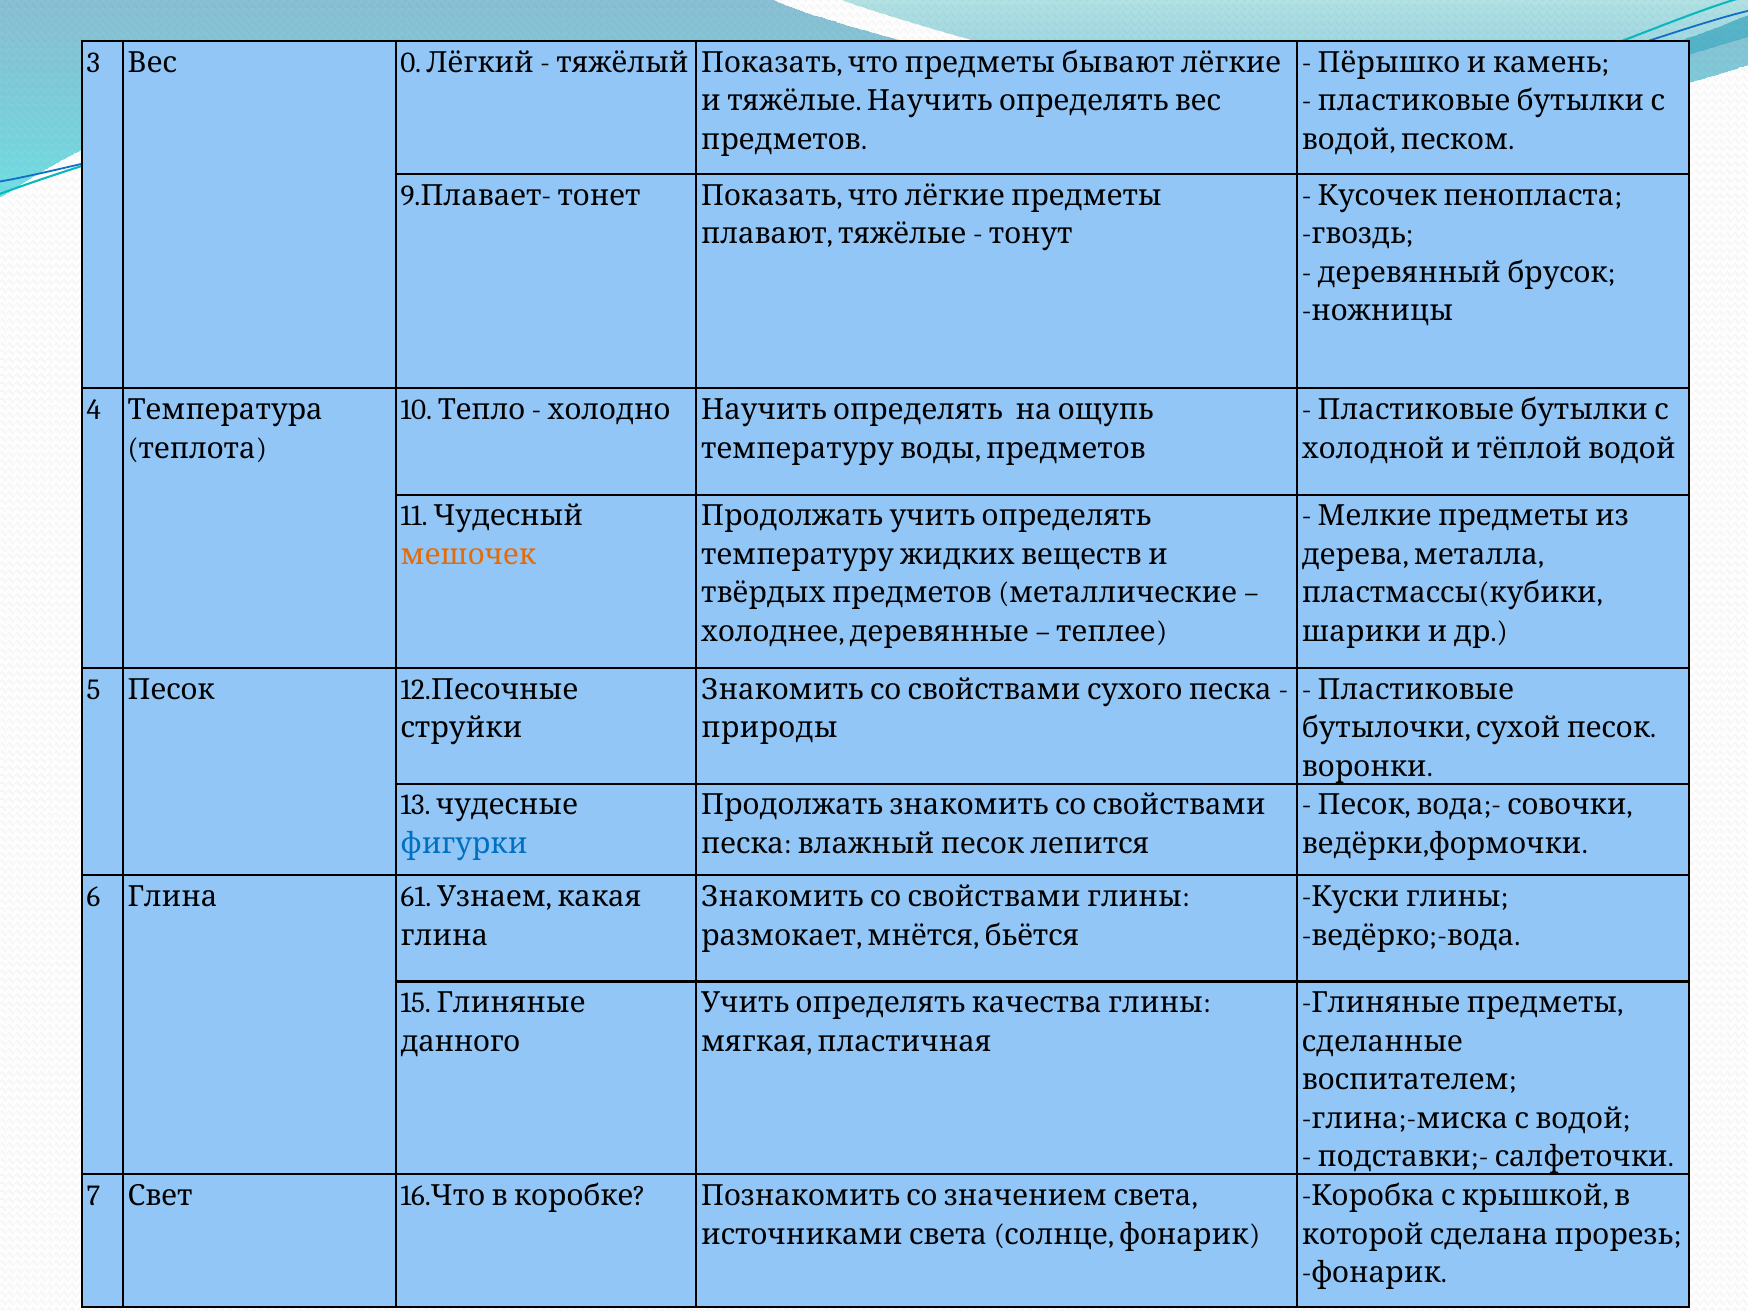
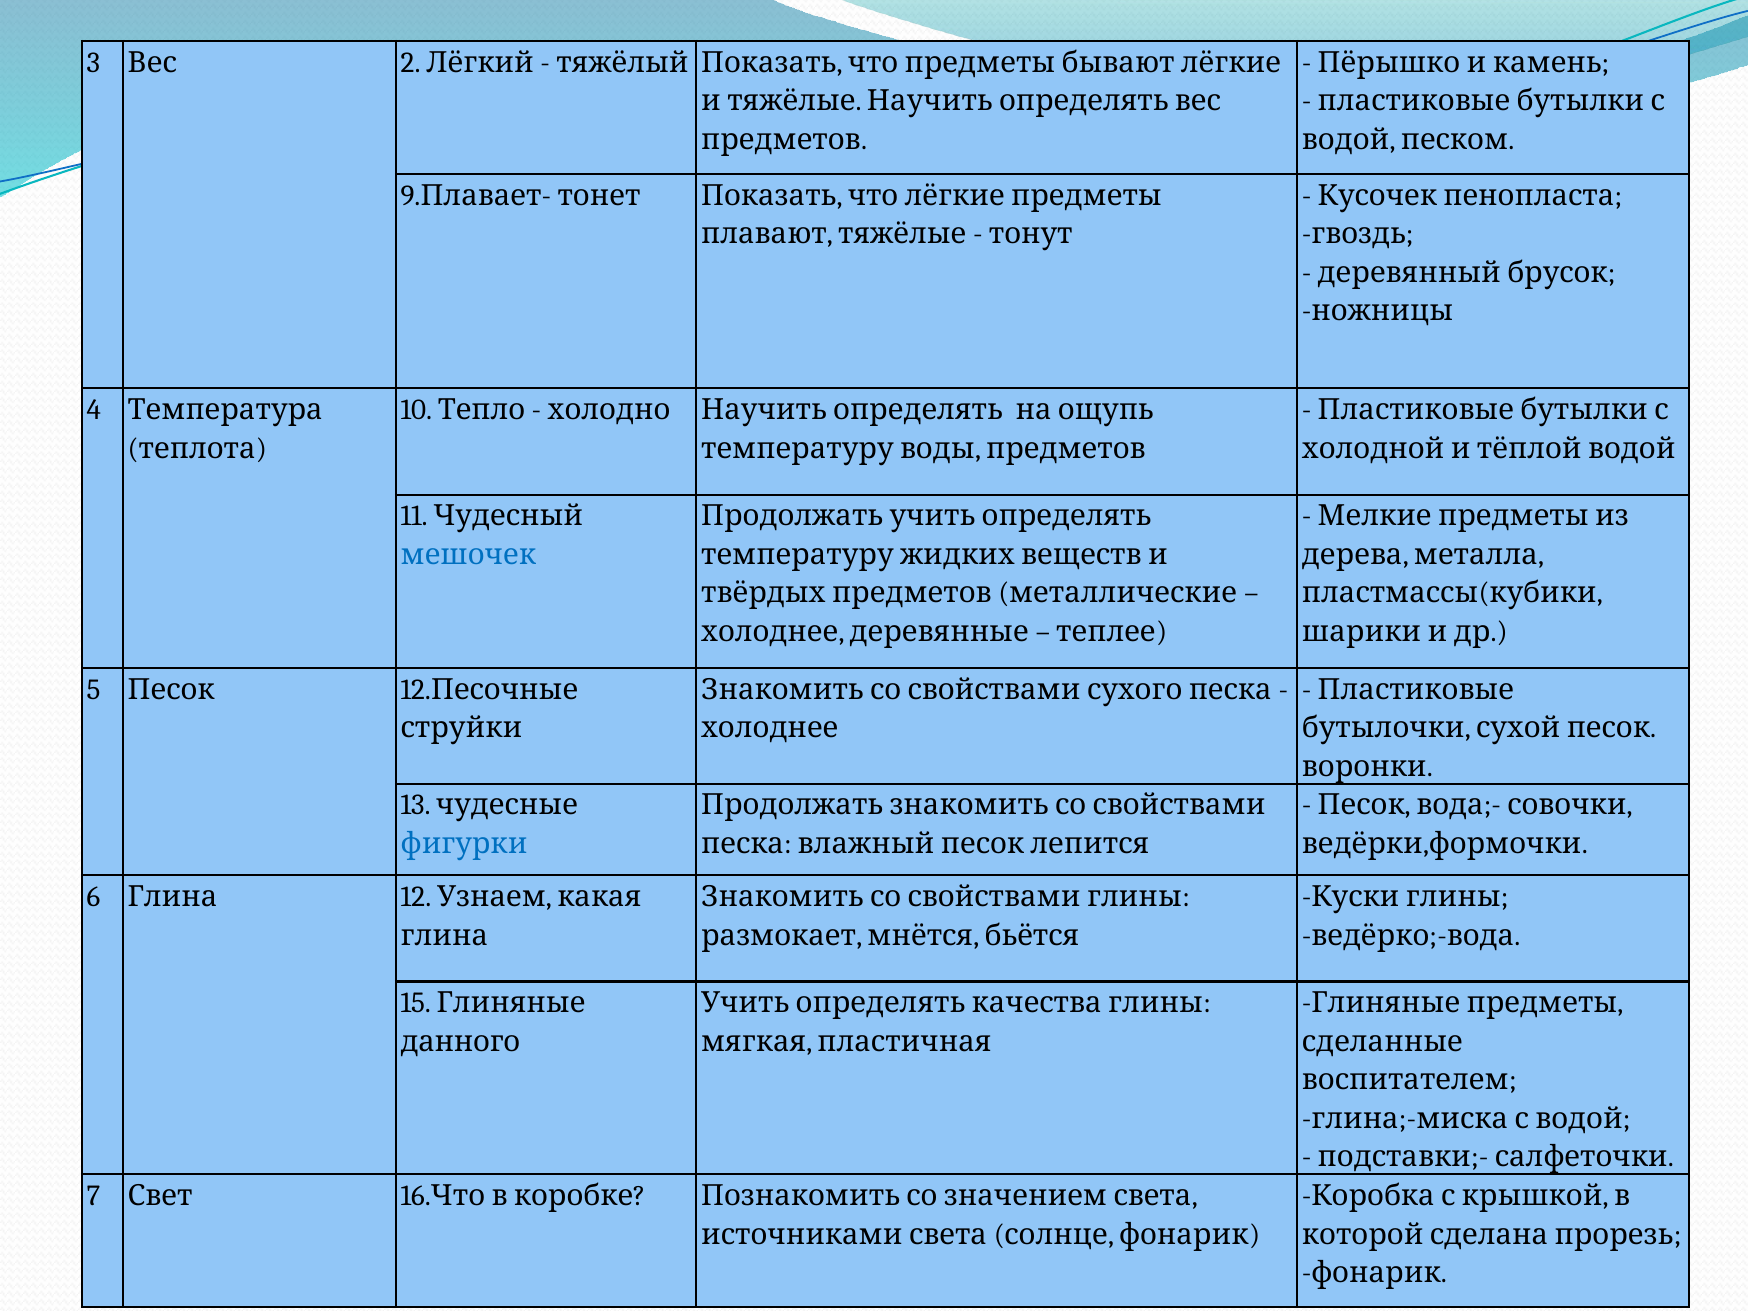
0: 0 -> 2
мешочек colour: orange -> blue
природы at (770, 728): природы -> холоднее
Глина 61: 61 -> 12
